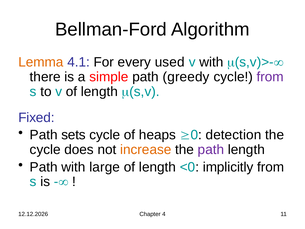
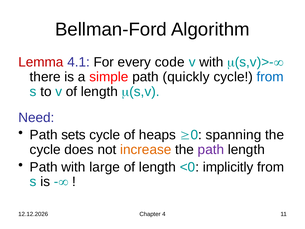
Lemma colour: orange -> red
used: used -> code
greedy: greedy -> quickly
from at (270, 77) colour: purple -> blue
Fixed: Fixed -> Need
detection: detection -> spanning
